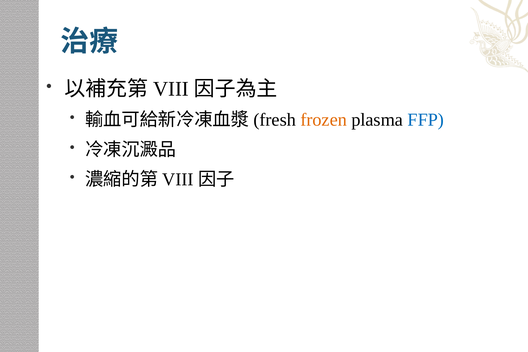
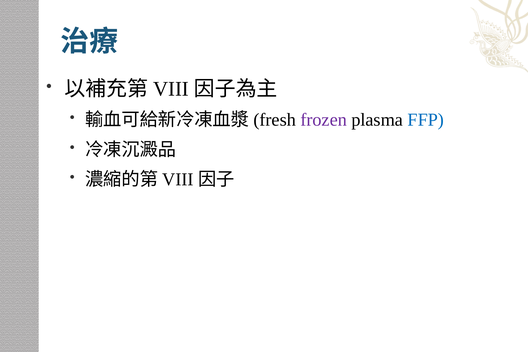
frozen colour: orange -> purple
